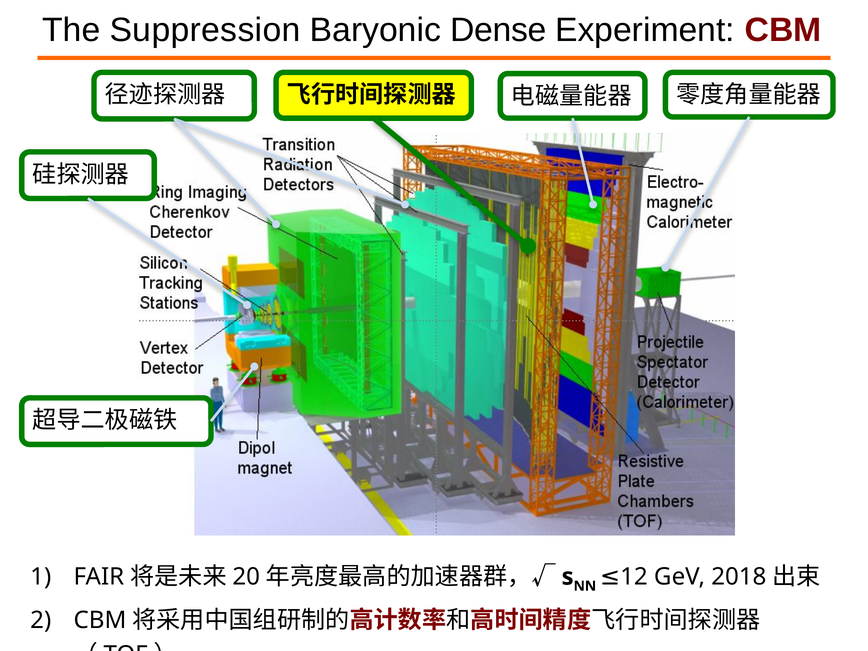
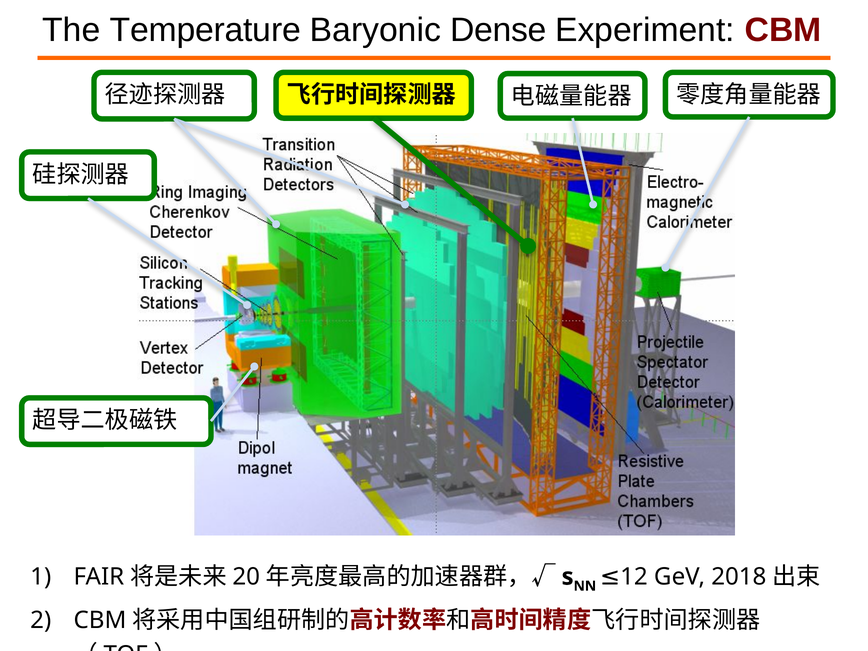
Suppression: Suppression -> Temperature
